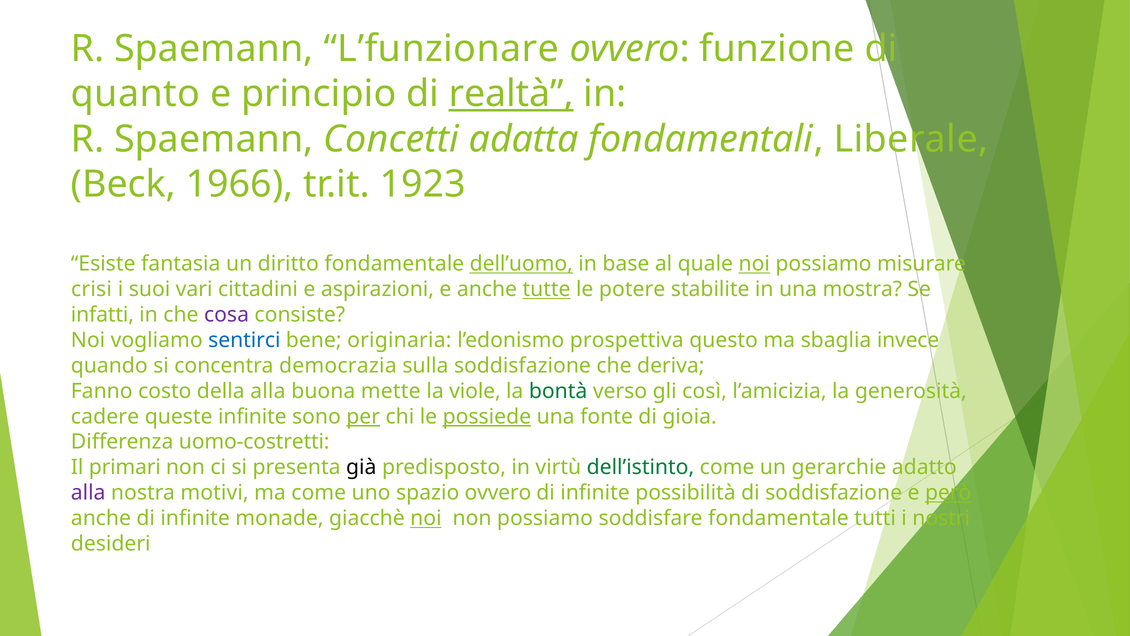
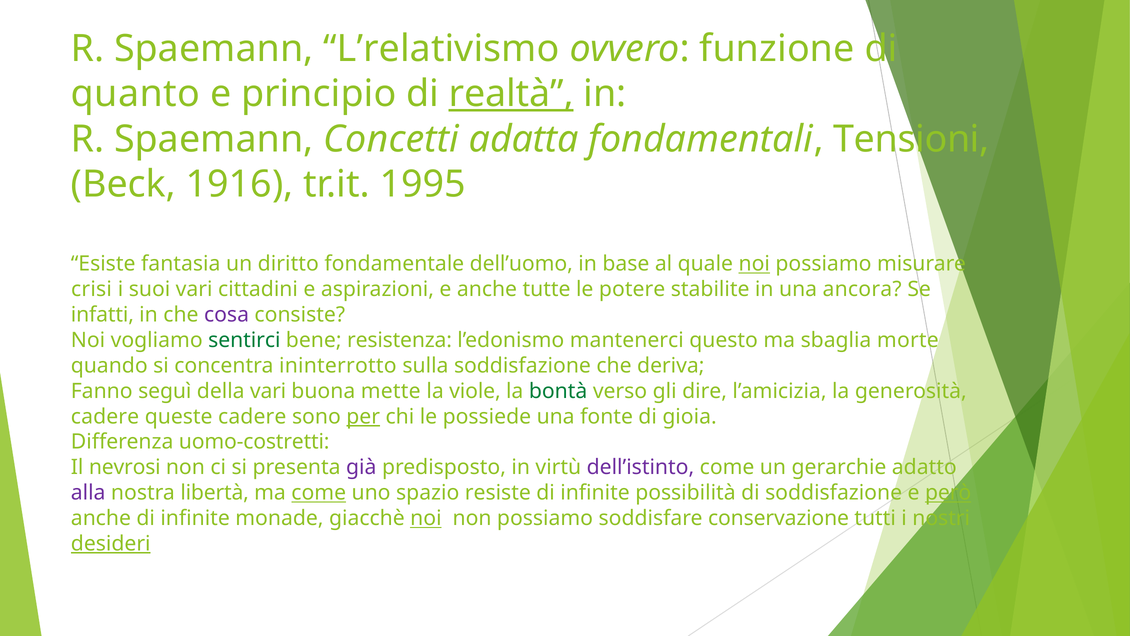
L’funzionare: L’funzionare -> L’relativismo
Liberale: Liberale -> Tensioni
1966: 1966 -> 1916
1923: 1923 -> 1995
dell’uomo underline: present -> none
tutte underline: present -> none
mostra: mostra -> ancora
sentirci colour: blue -> green
originaria: originaria -> resistenza
prospettiva: prospettiva -> mantenerci
invece: invece -> morte
democrazia: democrazia -> ininterrotto
costo: costo -> seguì
della alla: alla -> vari
così: così -> dire
queste infinite: infinite -> cadere
possiede underline: present -> none
primari: primari -> nevrosi
già colour: black -> purple
dell’istinto colour: green -> purple
motivi: motivi -> libertà
come at (319, 493) underline: none -> present
spazio ovvero: ovvero -> resiste
soddisfare fondamentale: fondamentale -> conservazione
desideri underline: none -> present
